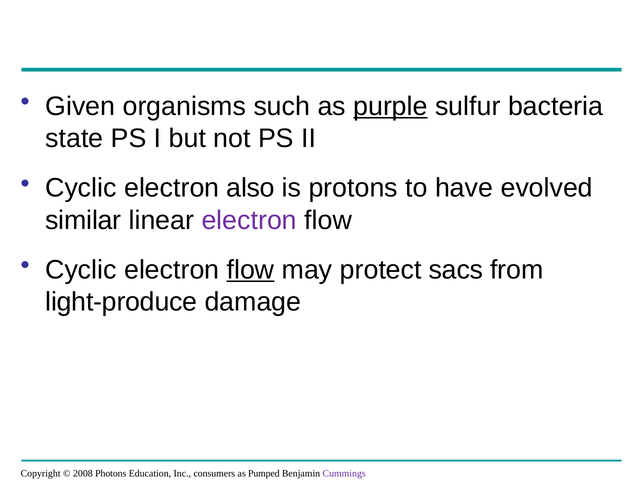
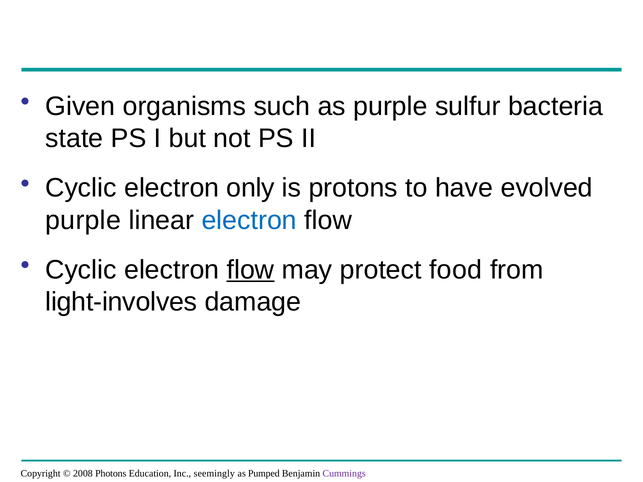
purple at (390, 106) underline: present -> none
also: also -> only
similar at (83, 220): similar -> purple
electron at (249, 220) colour: purple -> blue
sacs: sacs -> food
light-produce: light-produce -> light-involves
consumers: consumers -> seemingly
